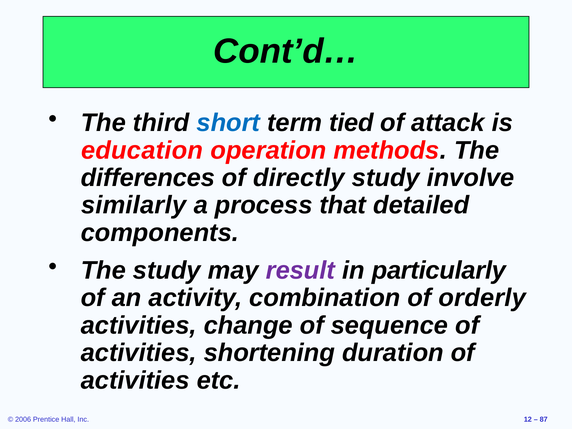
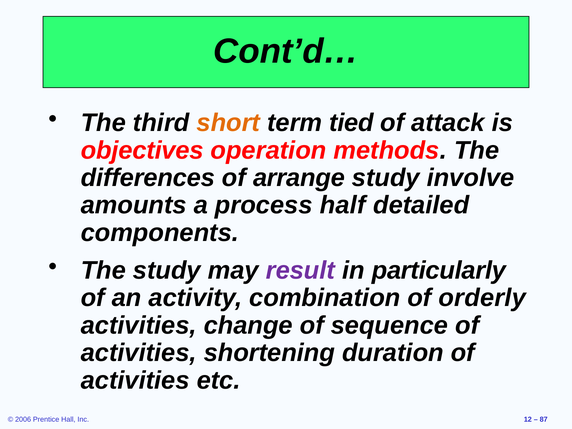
short colour: blue -> orange
education: education -> objectives
directly: directly -> arrange
similarly: similarly -> amounts
that: that -> half
